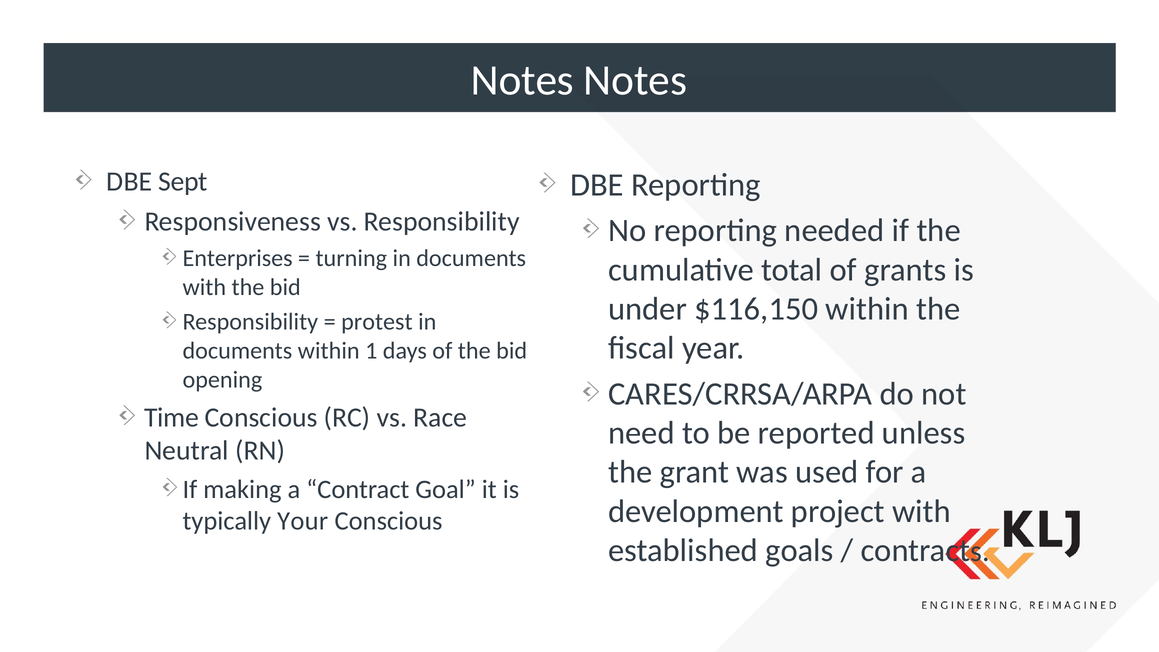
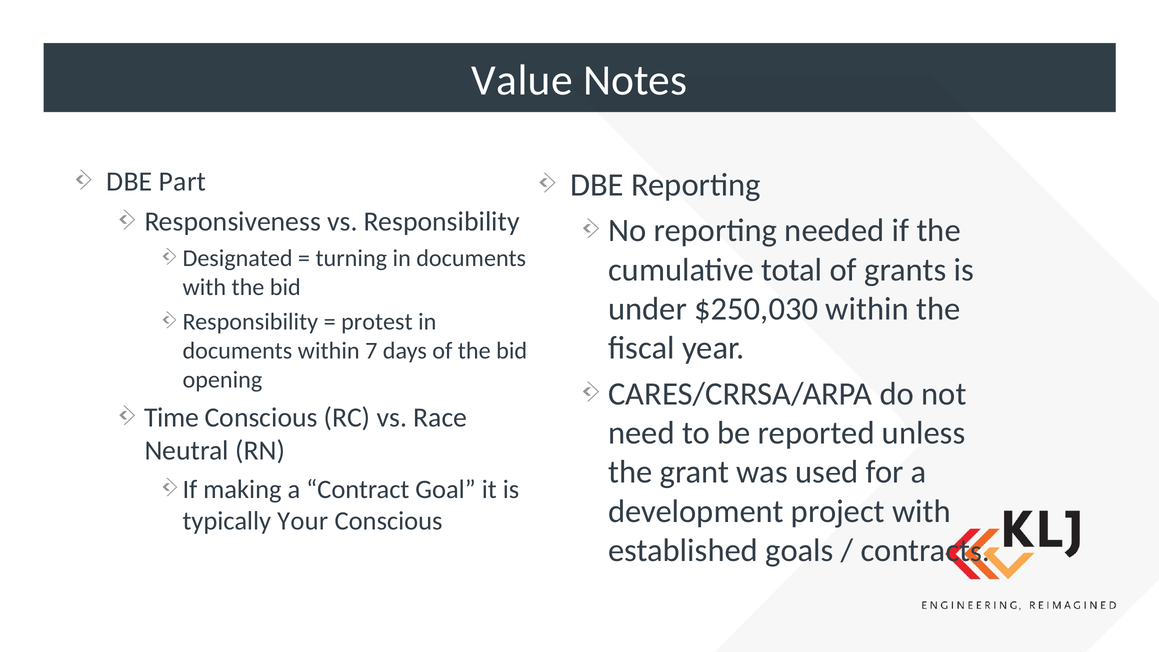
Notes at (522, 81): Notes -> Value
Sept: Sept -> Part
Enterprises: Enterprises -> Designated
$116,150: $116,150 -> $250,030
1: 1 -> 7
